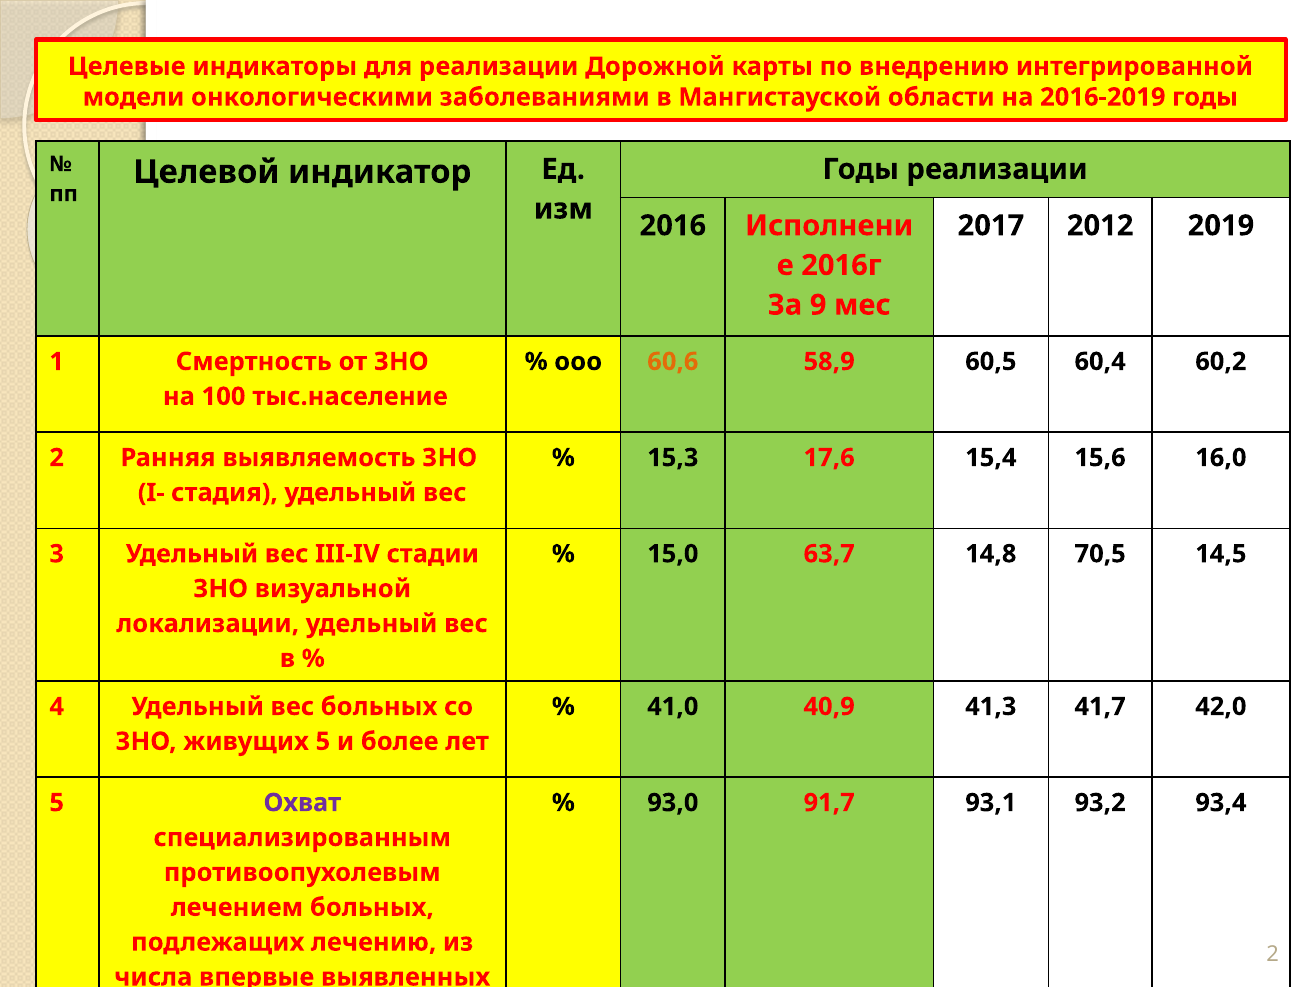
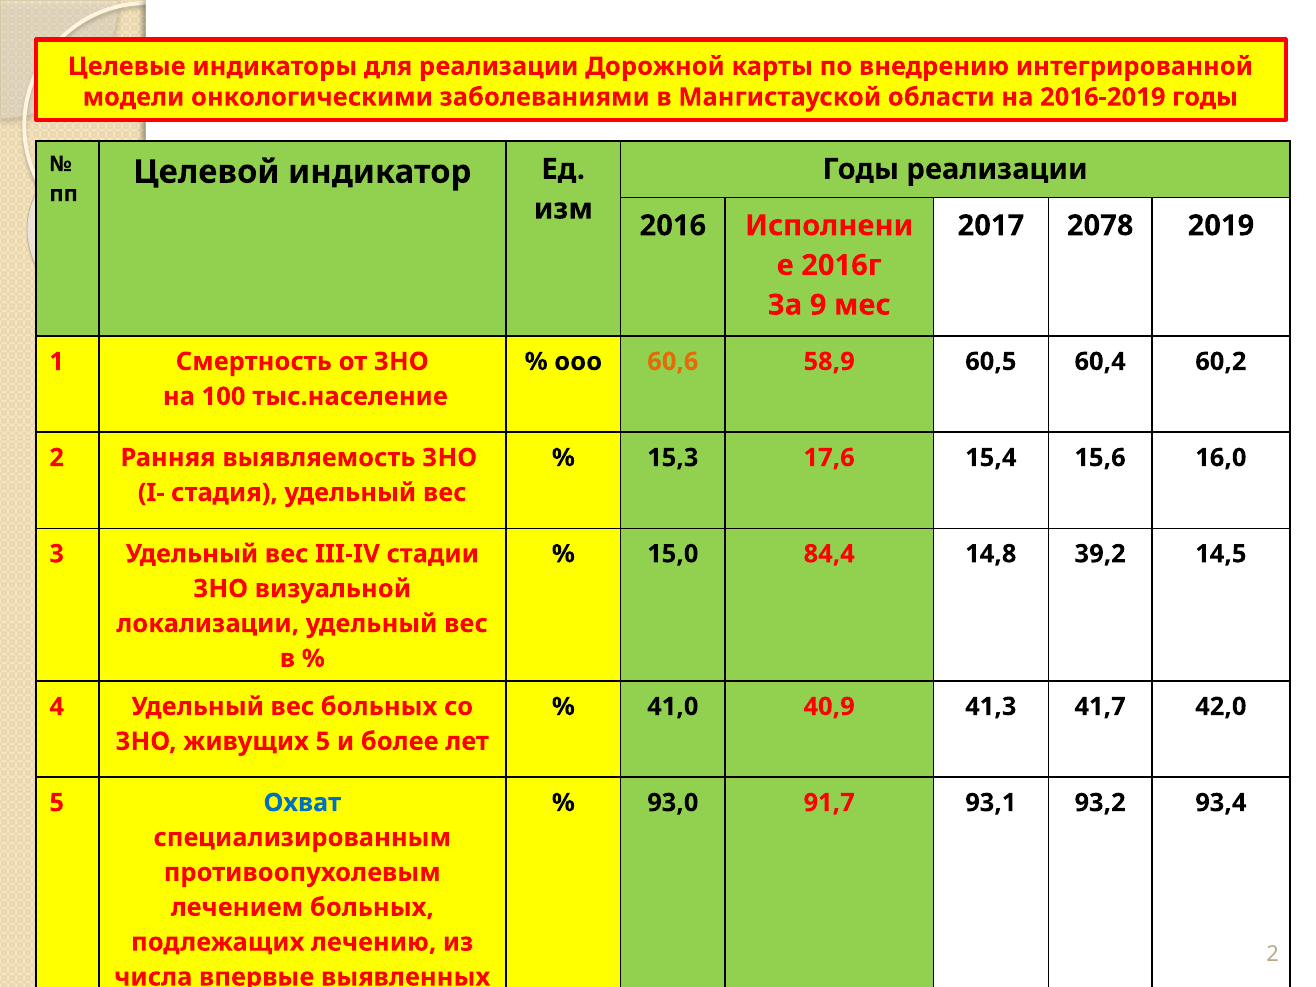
2012: 2012 -> 2078
63,7: 63,7 -> 84,4
70,5: 70,5 -> 39,2
Охват colour: purple -> blue
